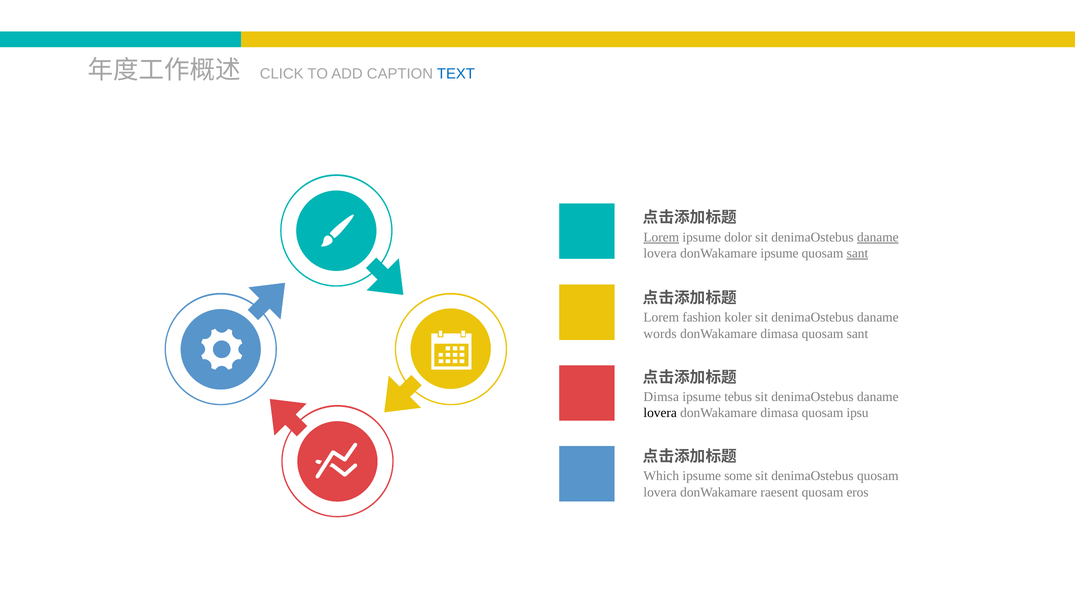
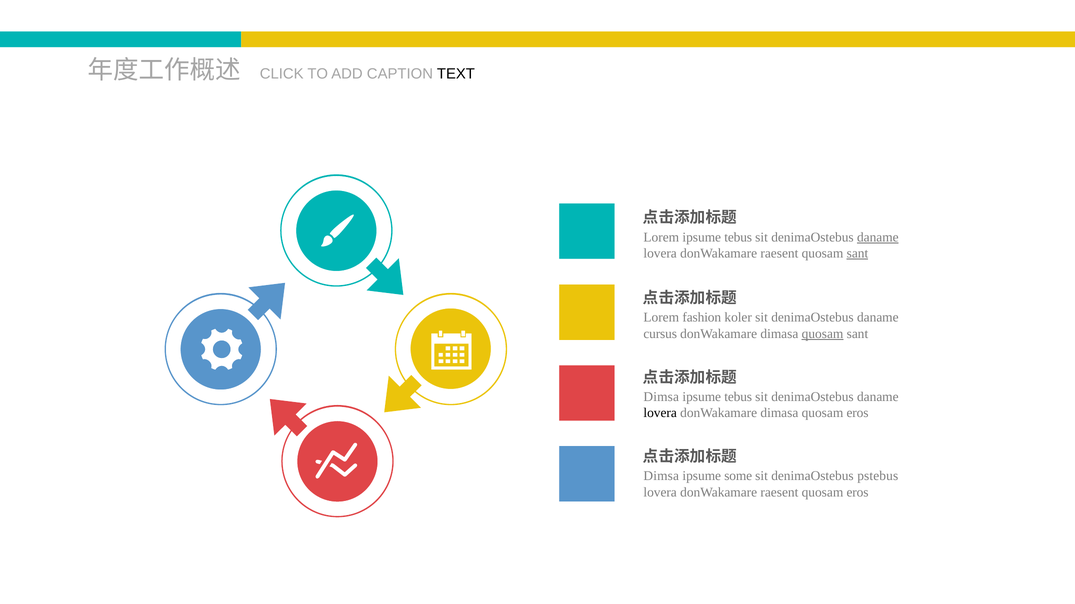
TEXT colour: blue -> black
Lorem at (661, 237) underline: present -> none
dolor at (738, 237): dolor -> tebus
ipsume at (779, 253): ipsume -> raesent
words: words -> cursus
quosam at (823, 334) underline: none -> present
dimasa quosam ipsu: ipsu -> eros
Which at (661, 477): Which -> Dimsa
denimaOstebus quosam: quosam -> pstebus
